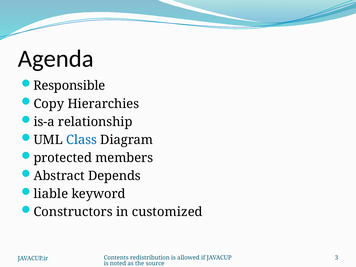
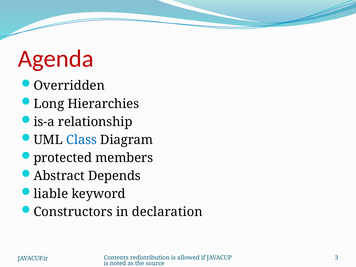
Agenda colour: black -> red
Responsible: Responsible -> Overridden
Copy: Copy -> Long
customized: customized -> declaration
